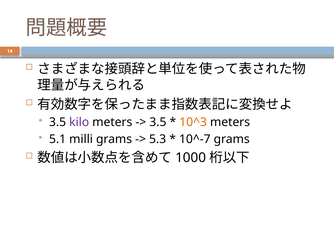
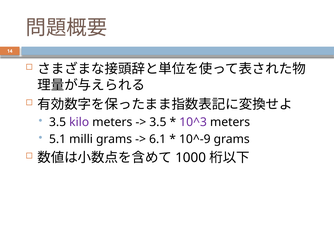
10^3 colour: orange -> purple
5.3: 5.3 -> 6.1
10^-7: 10^-7 -> 10^-9
